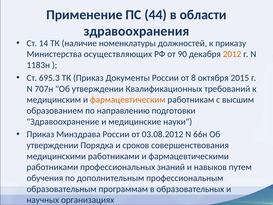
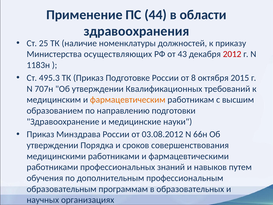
14: 14 -> 25
90: 90 -> 43
2012 colour: orange -> red
695.3: 695.3 -> 495.3
Документы: Документы -> Подготовке
